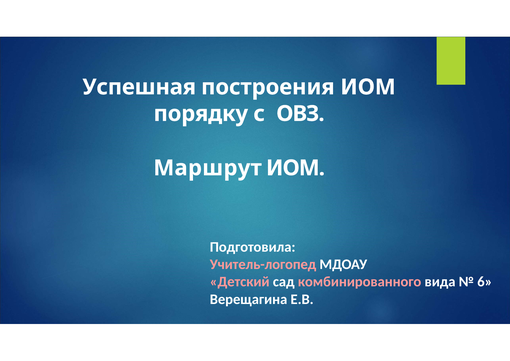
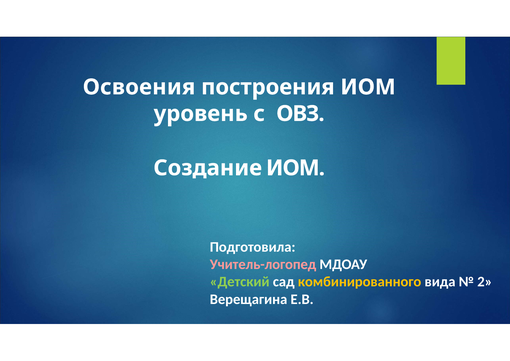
Успешная: Успешная -> Освоения
порядку: порядку -> уровень
Маршрут: Маршрут -> Создание
Детский colour: pink -> light green
комбинированного colour: pink -> yellow
6: 6 -> 2
